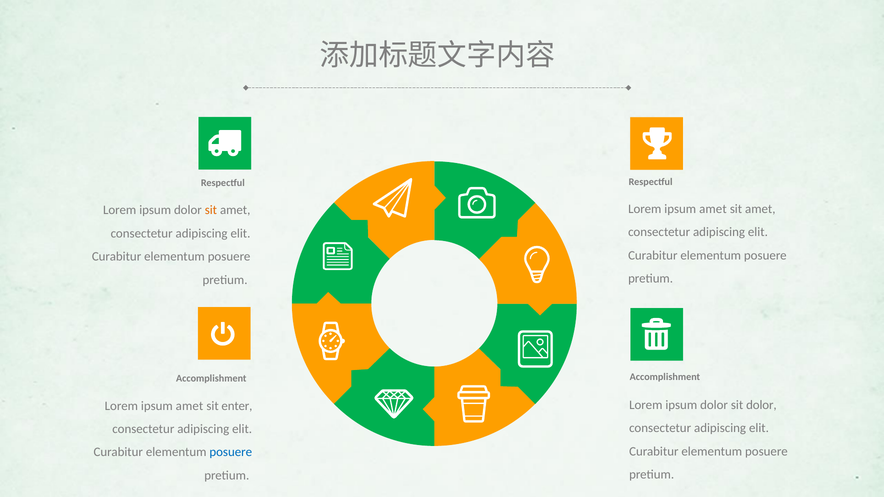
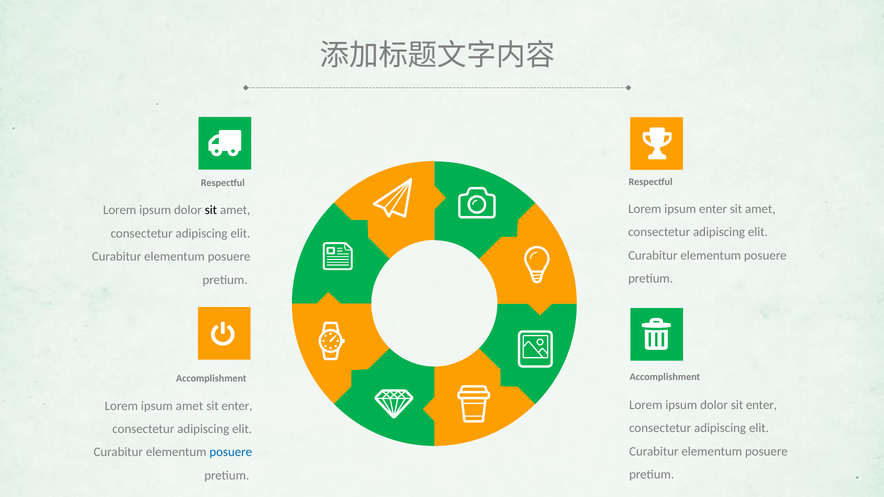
amet at (713, 209): amet -> enter
sit at (211, 210) colour: orange -> black
dolor sit dolor: dolor -> enter
